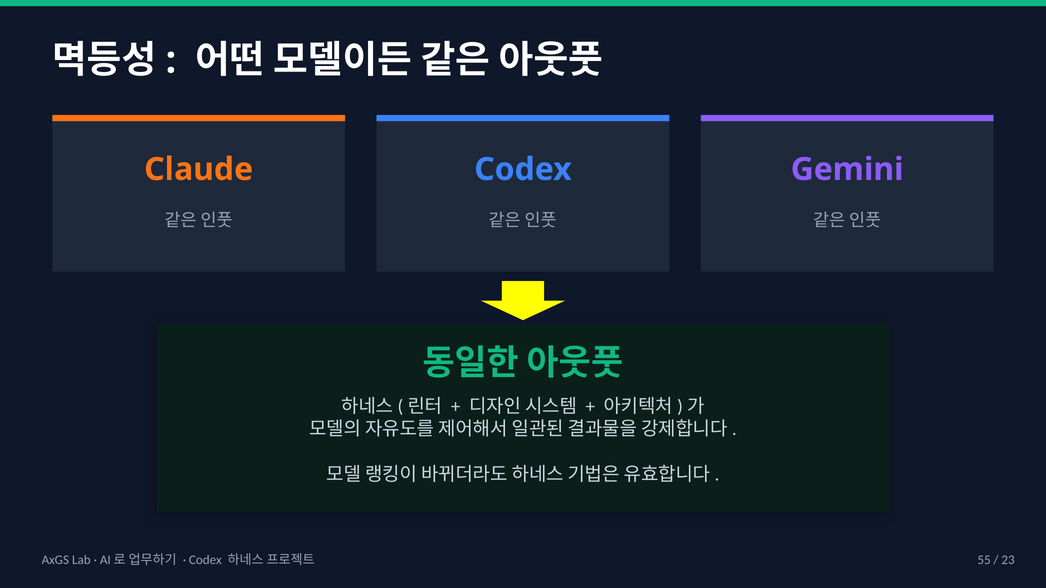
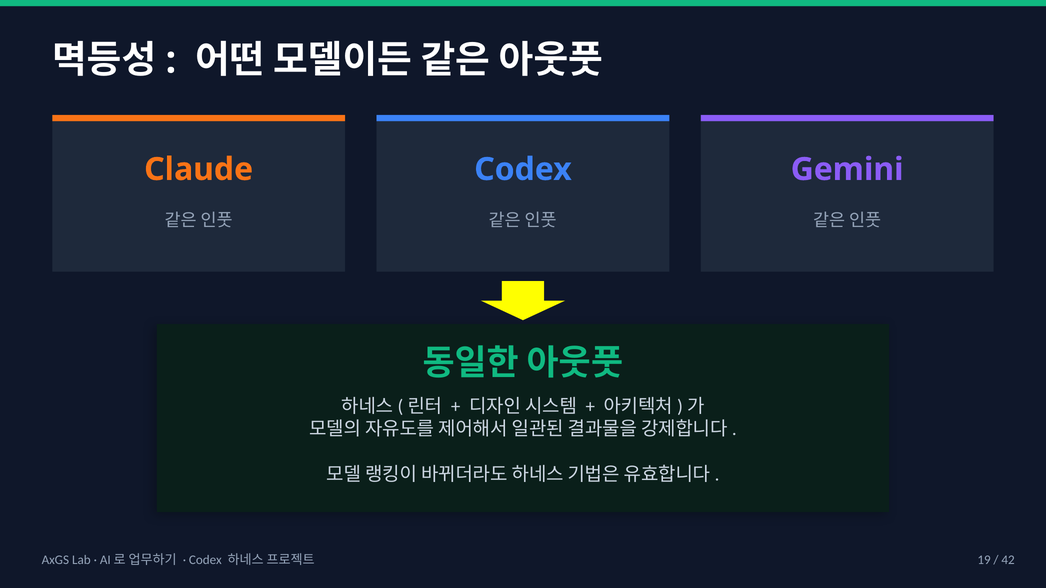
55: 55 -> 19
23: 23 -> 42
